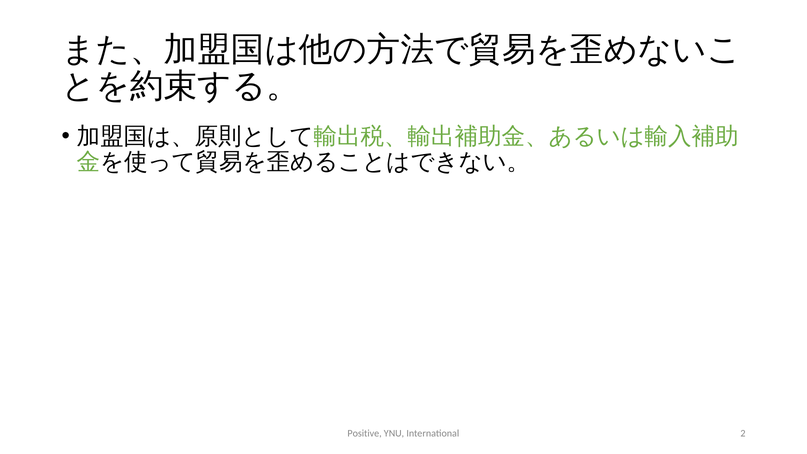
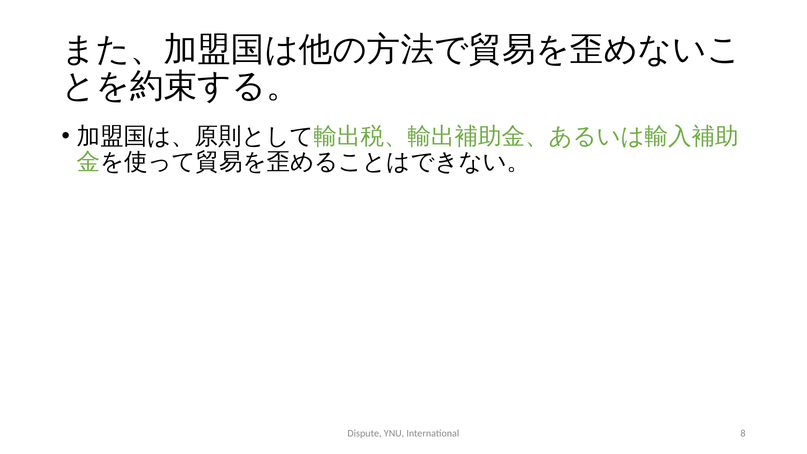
Positive: Positive -> Dispute
2: 2 -> 8
